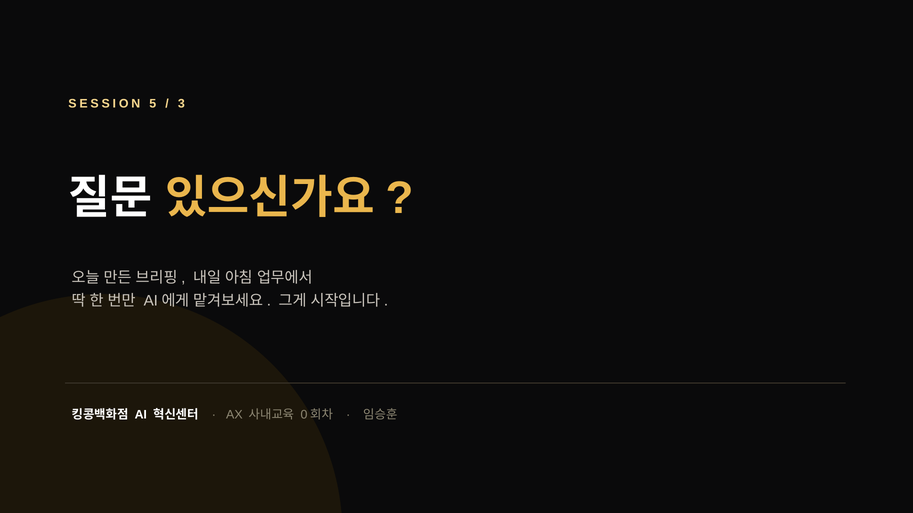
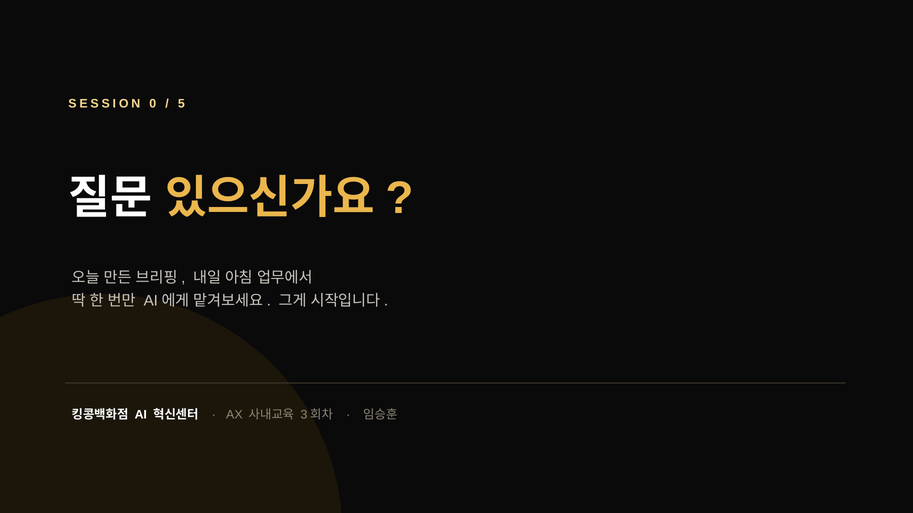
5: 5 -> 0
3: 3 -> 5
0: 0 -> 3
